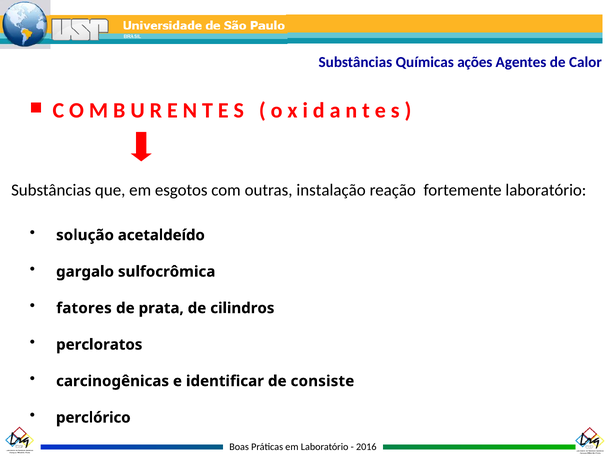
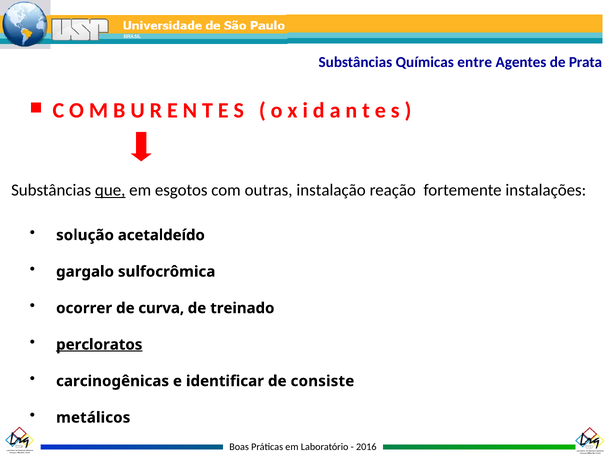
ações: ações -> entre
Calor: Calor -> Prata
que underline: none -> present
fortemente laboratório: laboratório -> instalações
fatores: fatores -> ocorrer
prata: prata -> curva
cilindros: cilindros -> treinado
percloratos underline: none -> present
perclórico: perclórico -> metálicos
